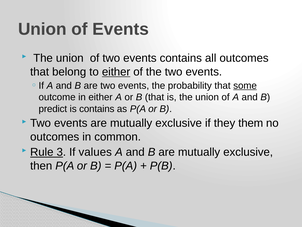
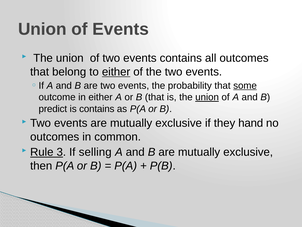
union at (207, 97) underline: none -> present
them: them -> hand
values: values -> selling
